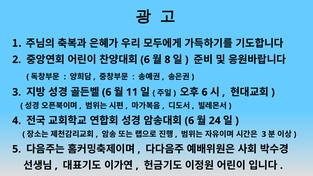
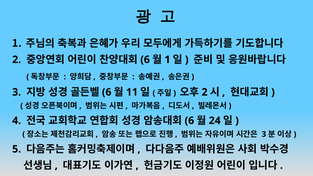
8 at (167, 60): 8 -> 1
6 at (205, 92): 6 -> 2
